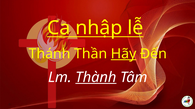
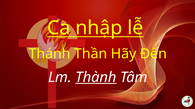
Hãy underline: present -> none
